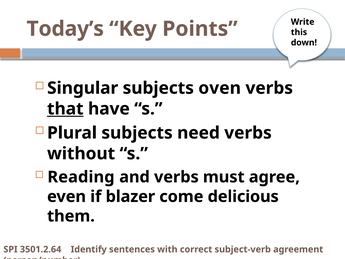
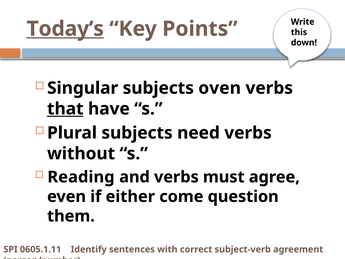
Today’s underline: none -> present
blazer: blazer -> either
delicious: delicious -> question
3501.2.64: 3501.2.64 -> 0605.1.11
